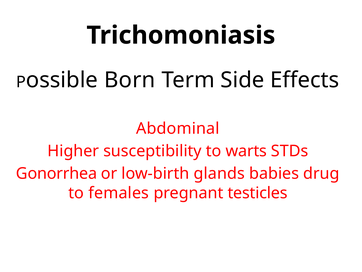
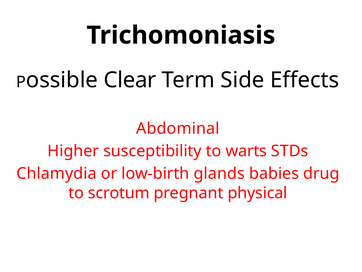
Born: Born -> Clear
Gonorrhea: Gonorrhea -> Chlamydia
females: females -> scrotum
testicles: testicles -> physical
